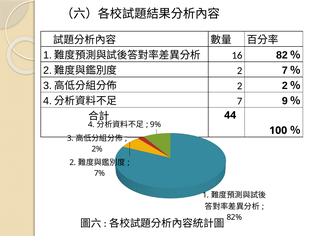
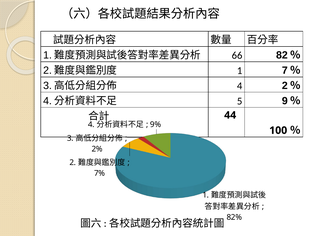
16: 16 -> 66
2 at (240, 70): 2 -> 1
2 at (240, 86): 2 -> 4
7: 7 -> 5
